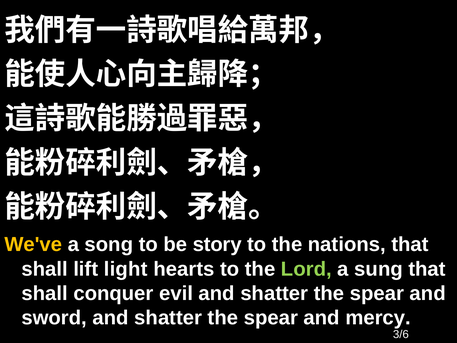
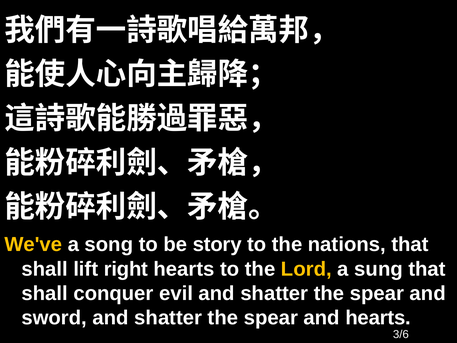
light: light -> right
Lord colour: light green -> yellow
and mercy: mercy -> hearts
